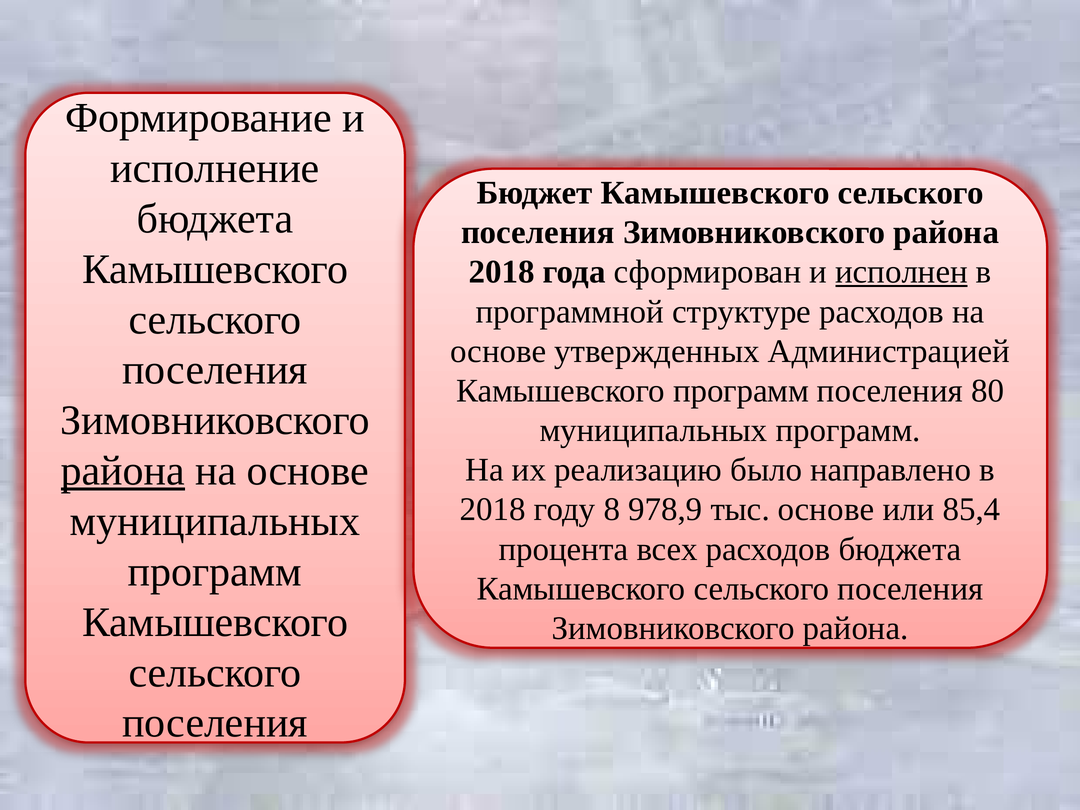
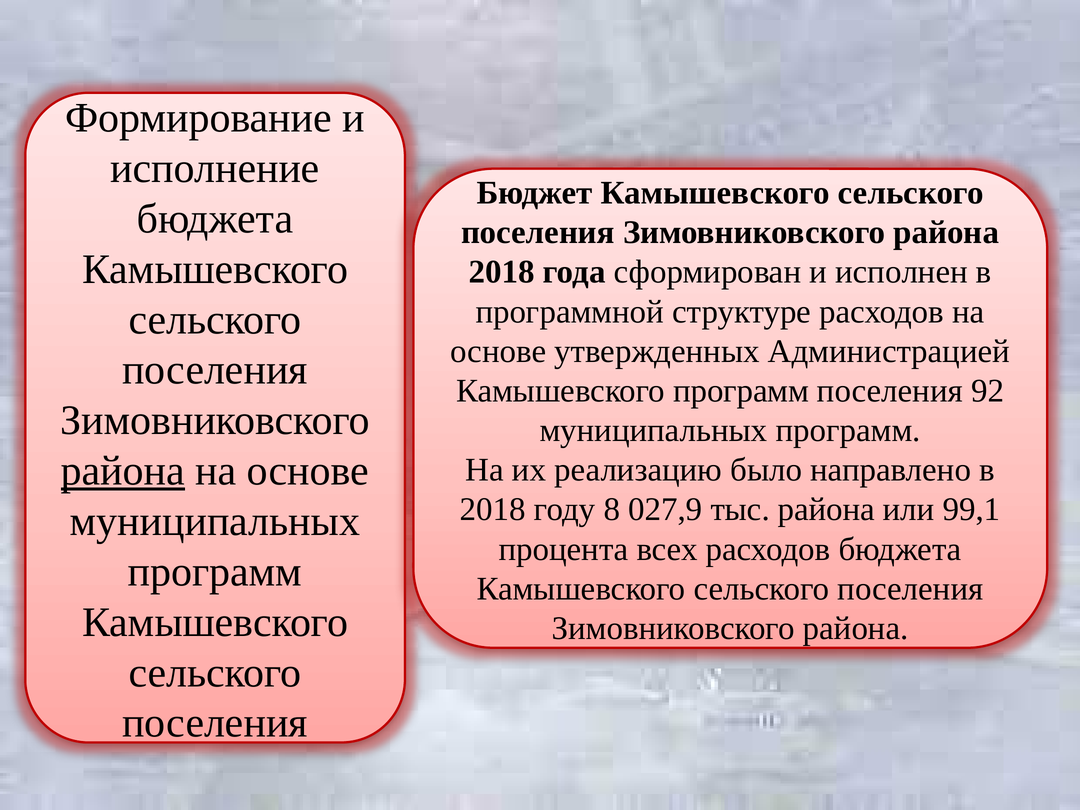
исполнен underline: present -> none
80: 80 -> 92
978,9: 978,9 -> 027,9
тыс основе: основе -> района
85,4: 85,4 -> 99,1
